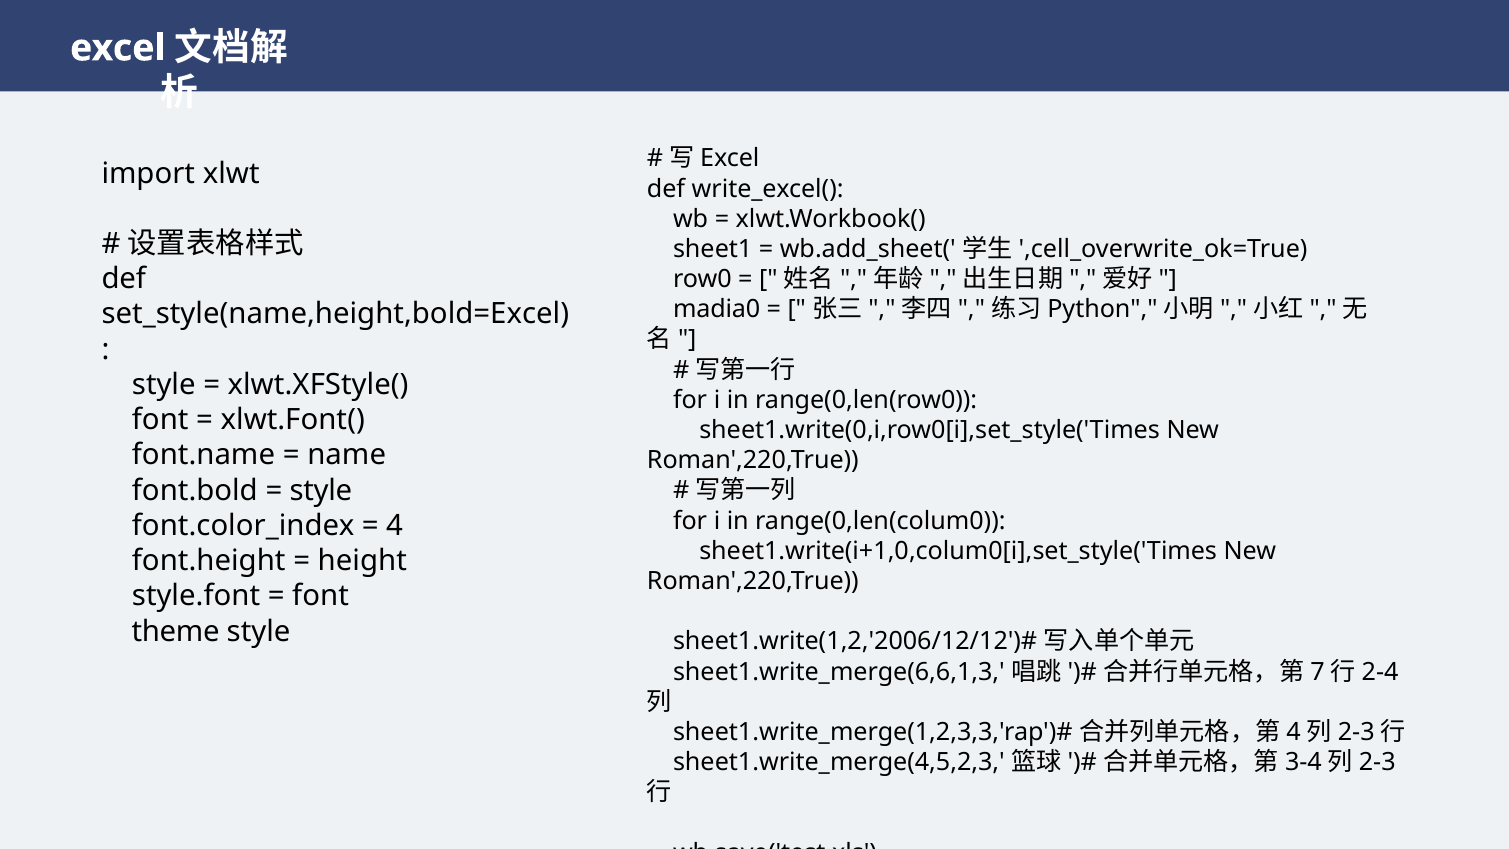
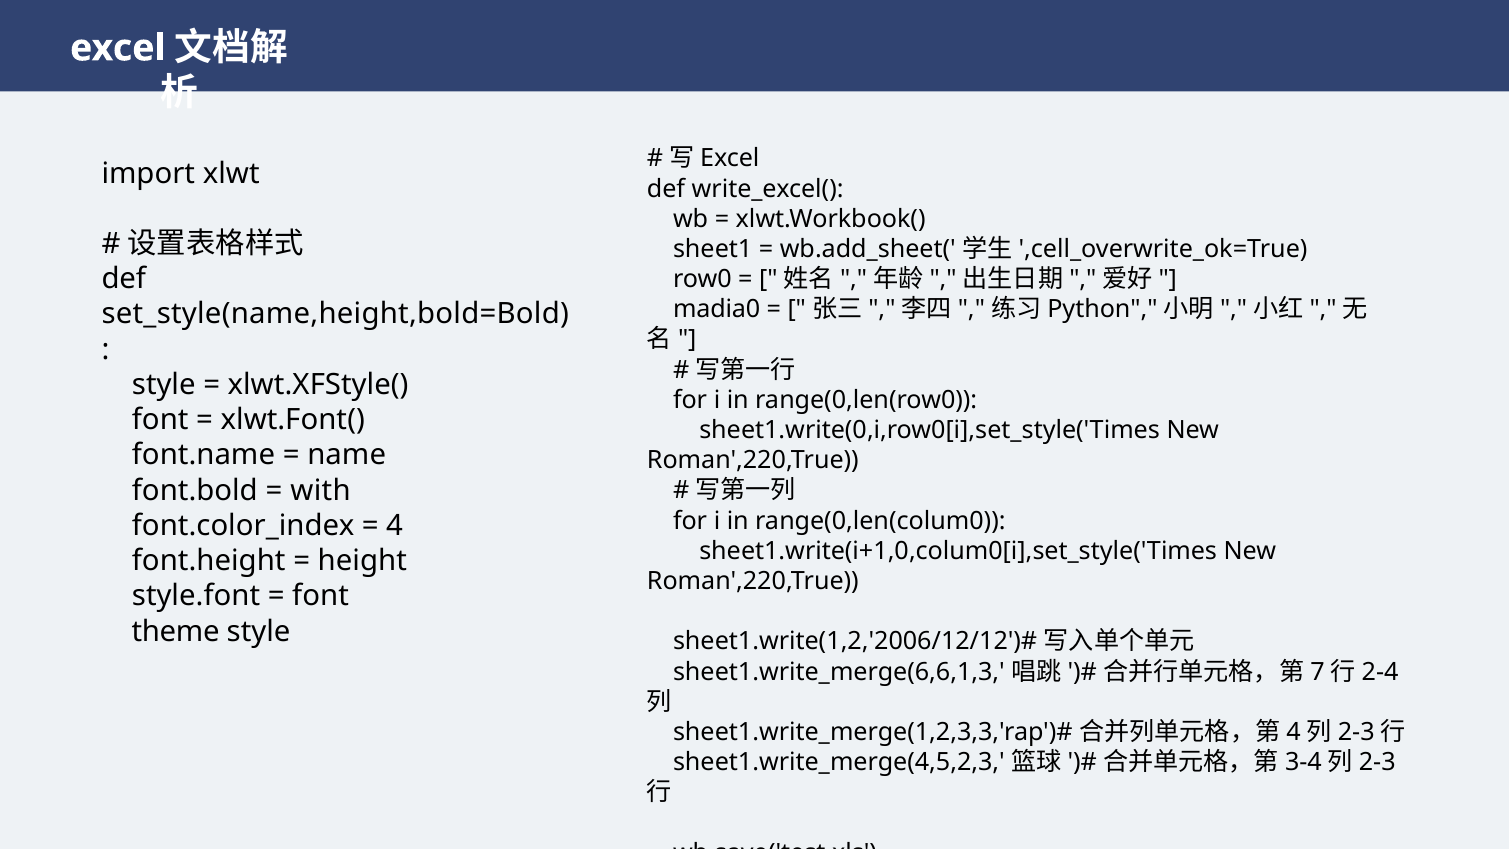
set_style(name,height,bold=Excel: set_style(name,height,bold=Excel -> set_style(name,height,bold=Bold
style at (321, 490): style -> with
